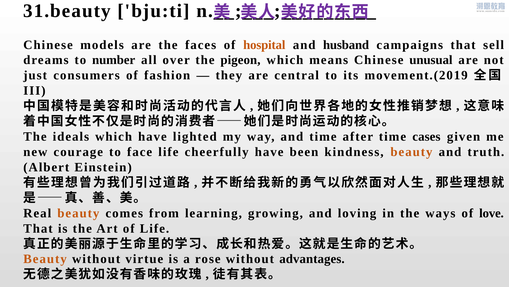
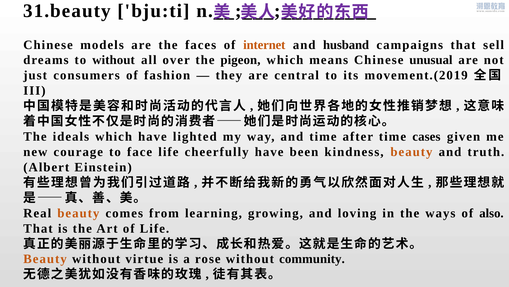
hospital: hospital -> internet
to number: number -> without
love: love -> also
advantages: advantages -> community
